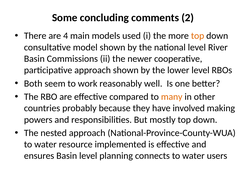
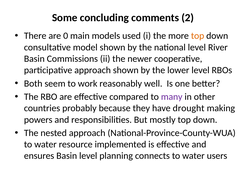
4: 4 -> 0
many colour: orange -> purple
involved: involved -> drought
